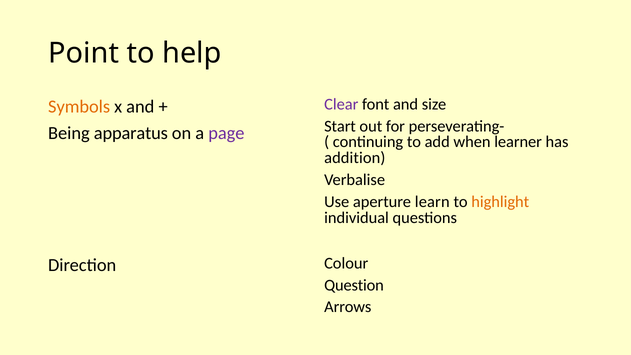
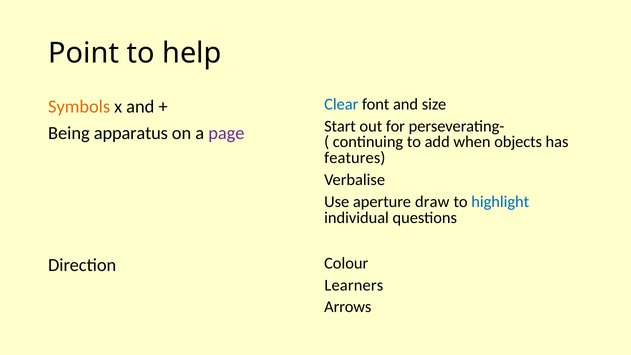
Clear colour: purple -> blue
learner: learner -> objects
addition: addition -> features
learn: learn -> draw
highlight colour: orange -> blue
Question: Question -> Learners
